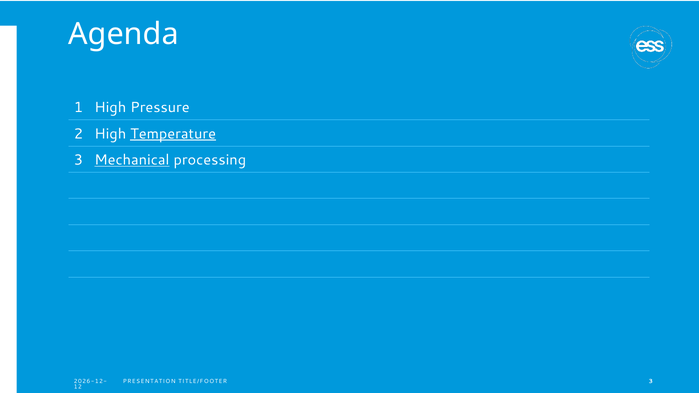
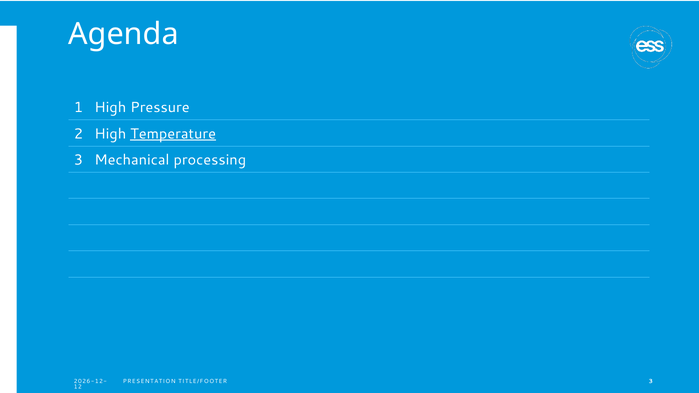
Mechanical underline: present -> none
